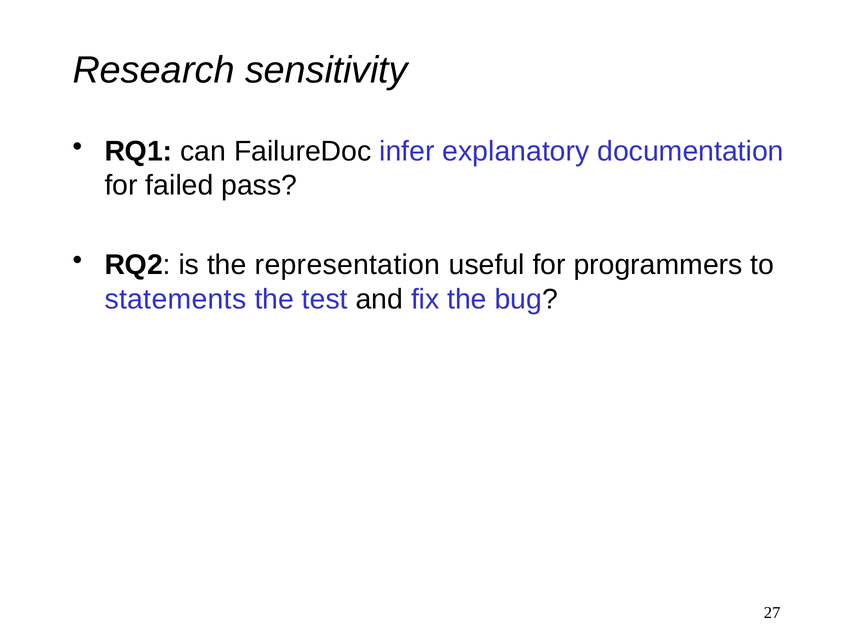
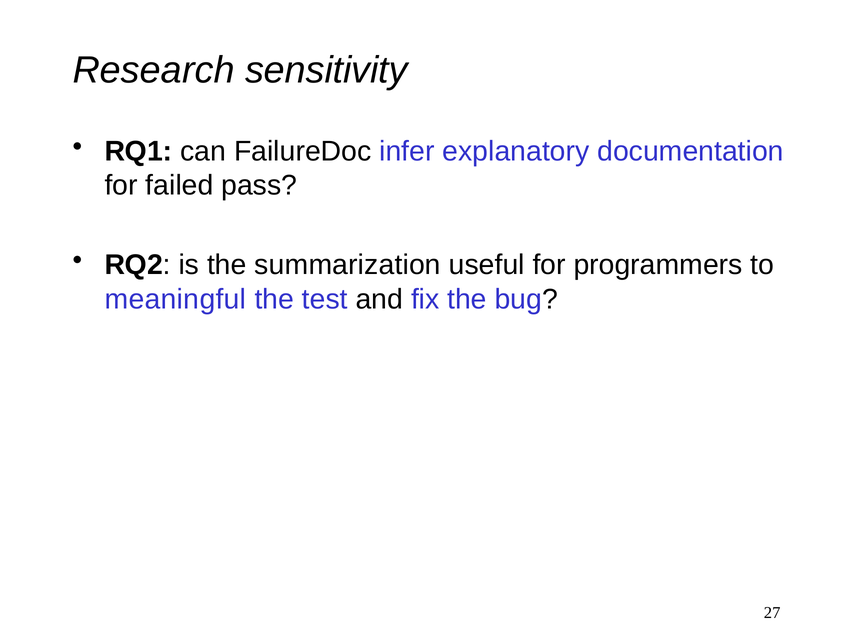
representation: representation -> summarization
statements: statements -> meaningful
